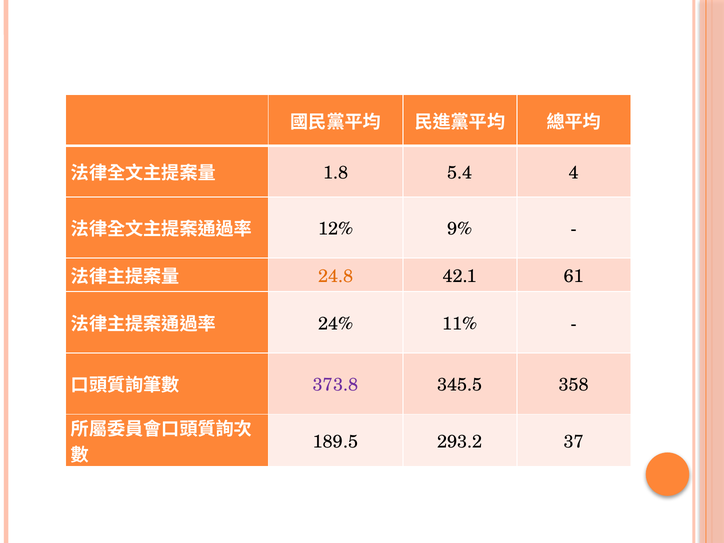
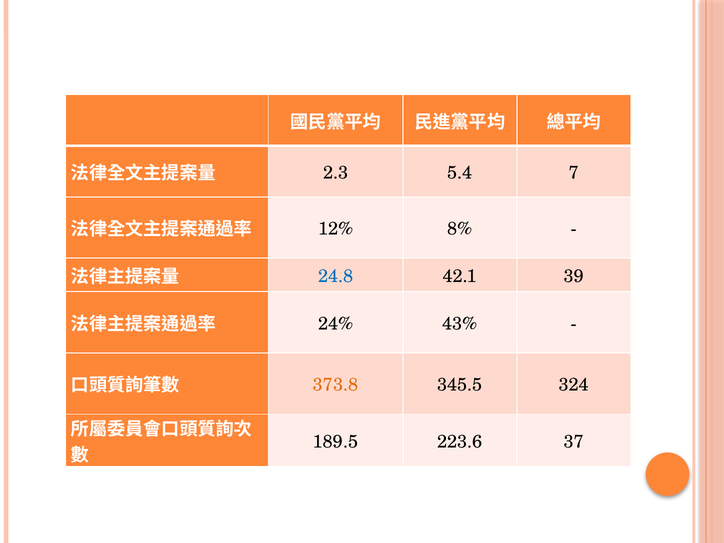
1.8: 1.8 -> 2.3
4: 4 -> 7
9%: 9% -> 8%
24.8 colour: orange -> blue
61: 61 -> 39
11%: 11% -> 43%
373.8 colour: purple -> orange
358: 358 -> 324
293.2: 293.2 -> 223.6
